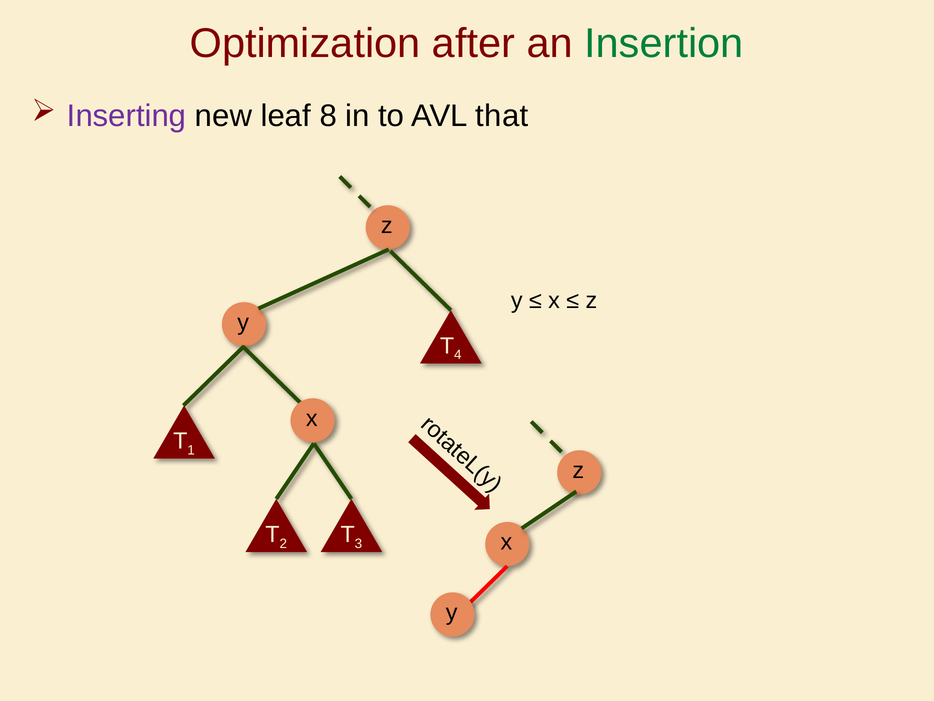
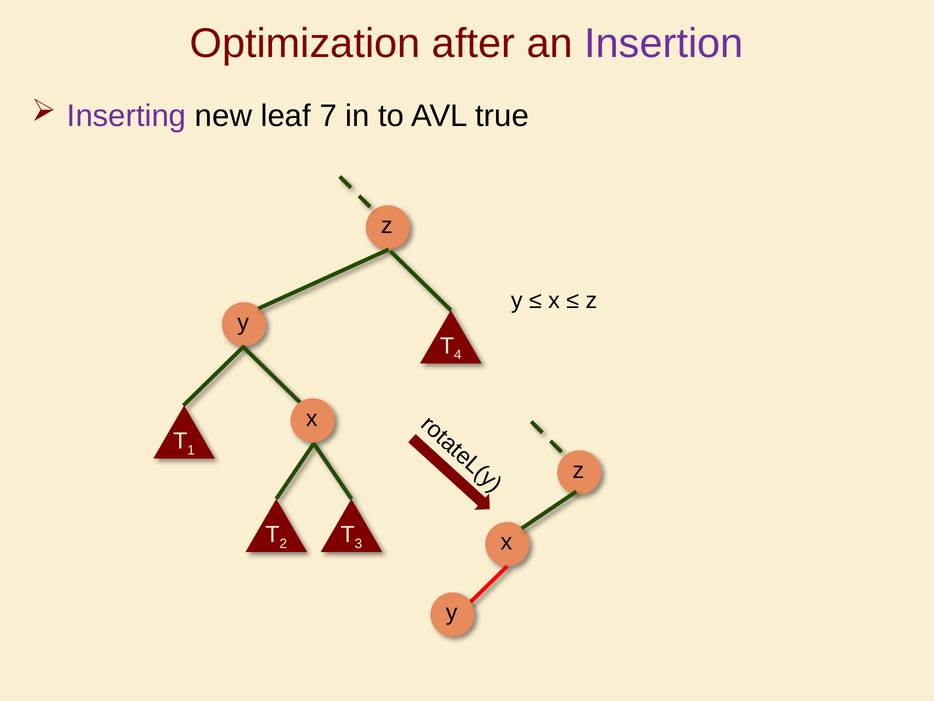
Insertion colour: green -> purple
8: 8 -> 7
that: that -> true
